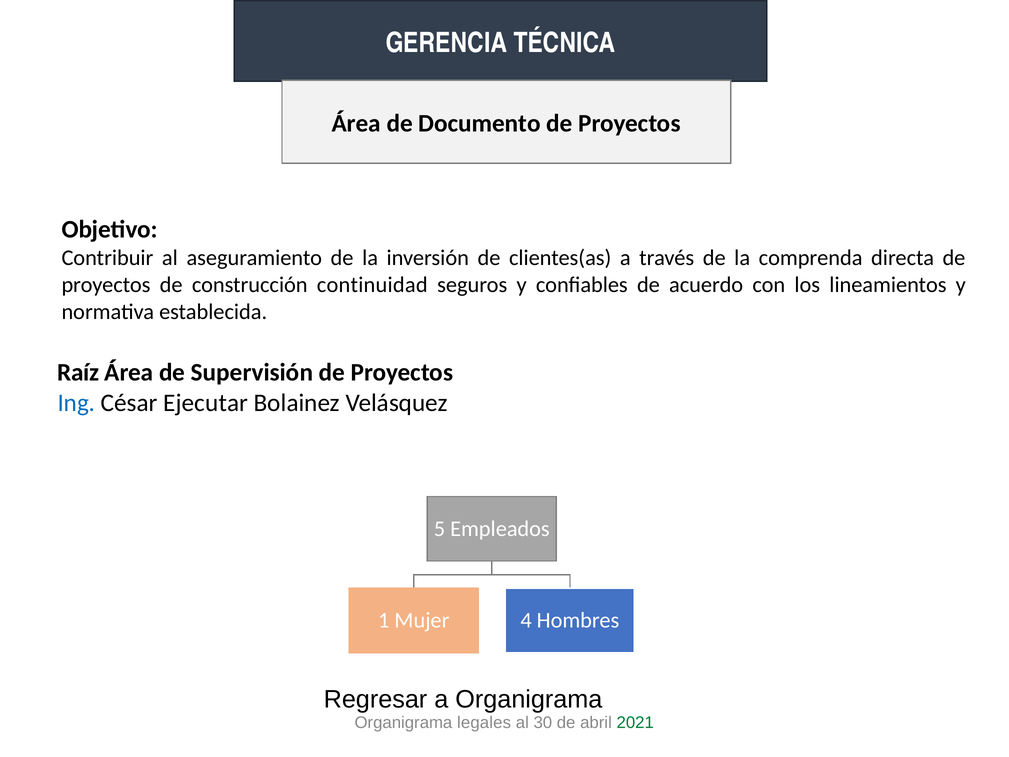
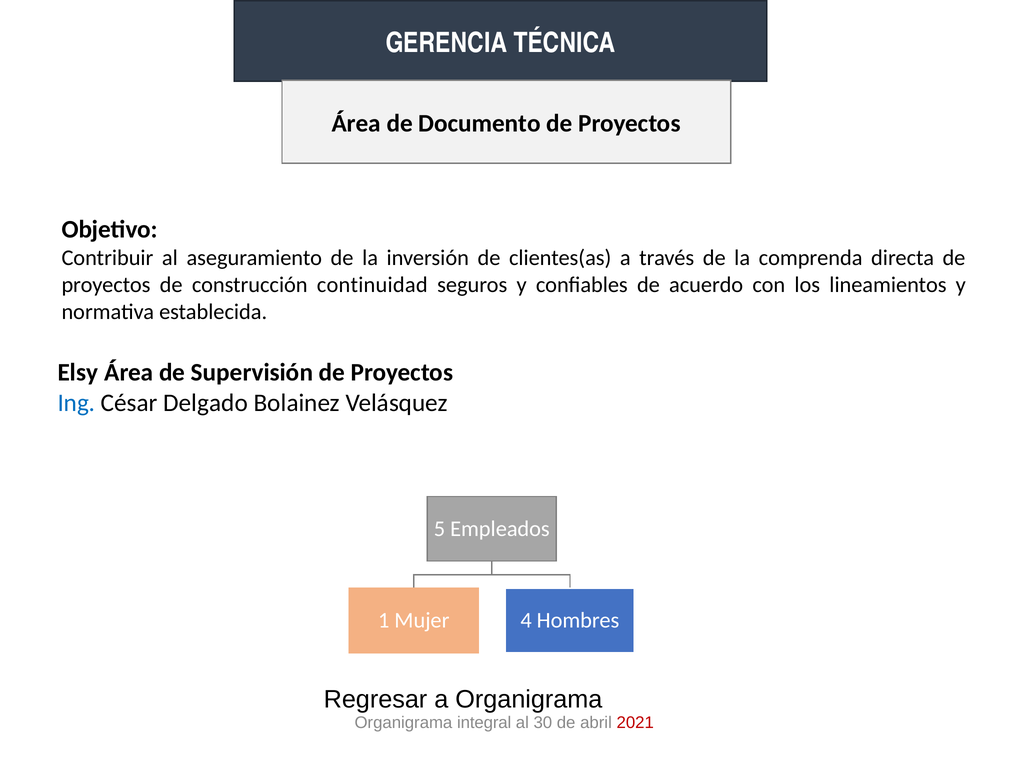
Raíz: Raíz -> Elsy
Ejecutar: Ejecutar -> Delgado
legales: legales -> integral
2021 colour: green -> red
